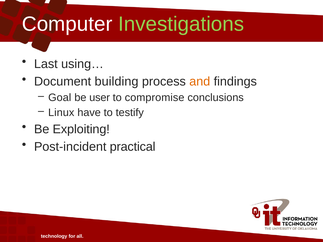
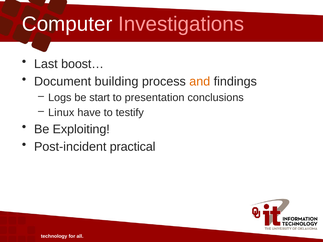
Investigations colour: light green -> pink
using…: using… -> boost…
Goal: Goal -> Logs
user: user -> start
compromise: compromise -> presentation
